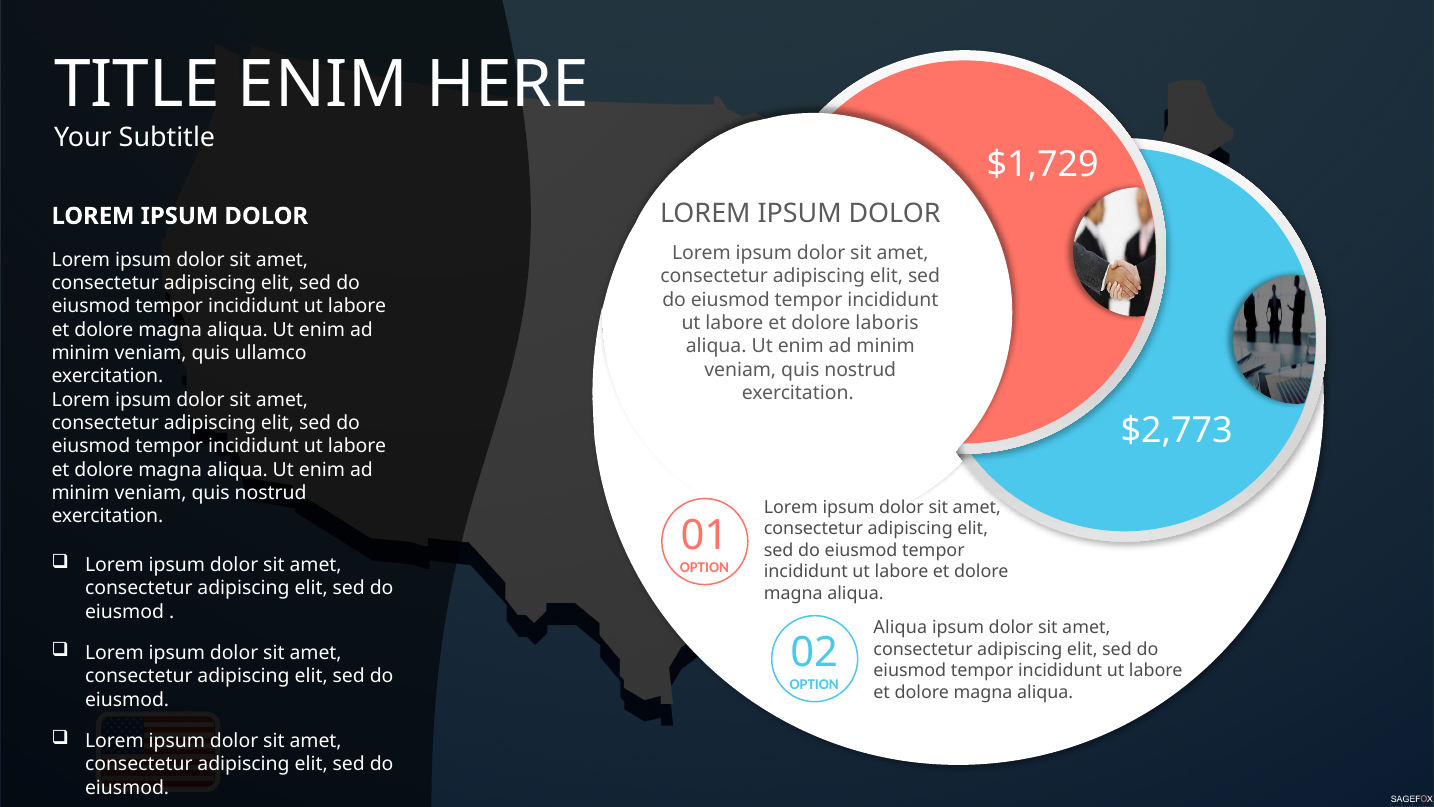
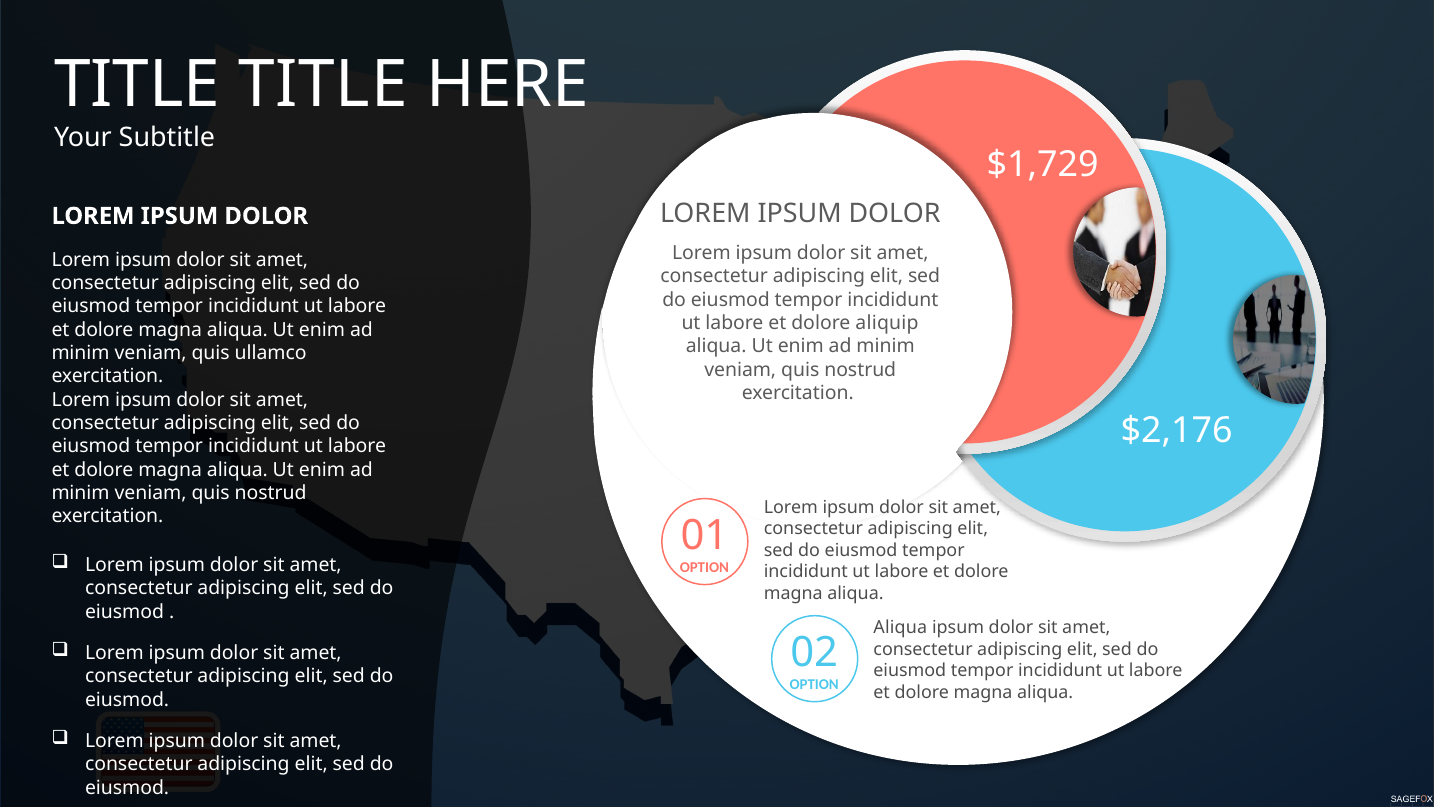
TITLE ENIM: ENIM -> TITLE
laboris: laboris -> aliquip
$2,773: $2,773 -> $2,176
